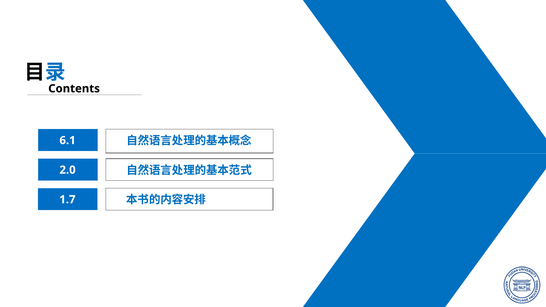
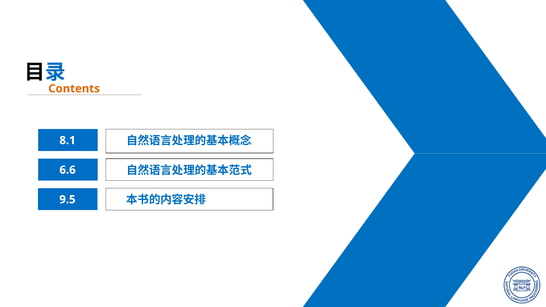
Contents colour: black -> orange
6.1: 6.1 -> 8.1
2.0: 2.0 -> 6.6
1.7: 1.7 -> 9.5
